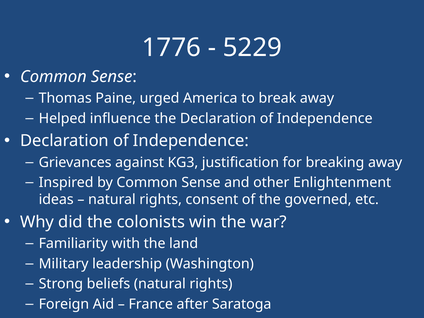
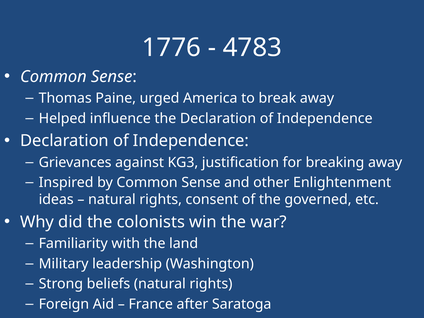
5229: 5229 -> 4783
